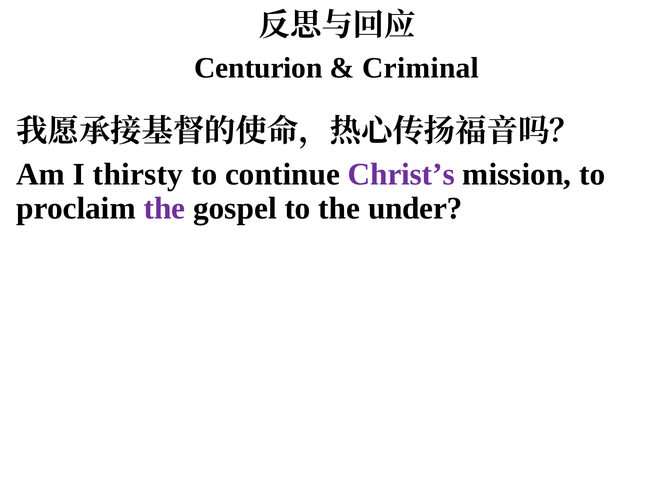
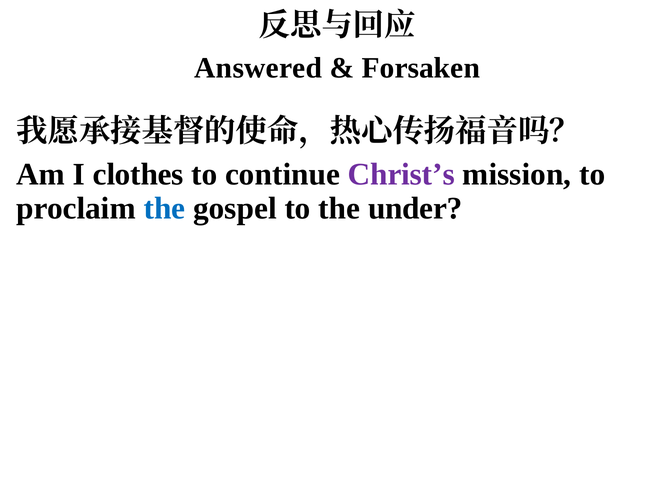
Centurion: Centurion -> Answered
Criminal: Criminal -> Forsaken
thirsty: thirsty -> clothes
the at (164, 208) colour: purple -> blue
